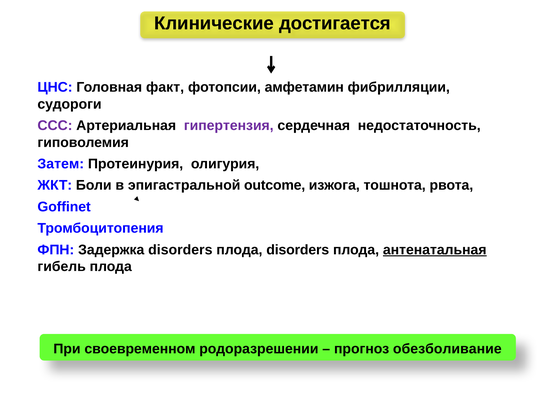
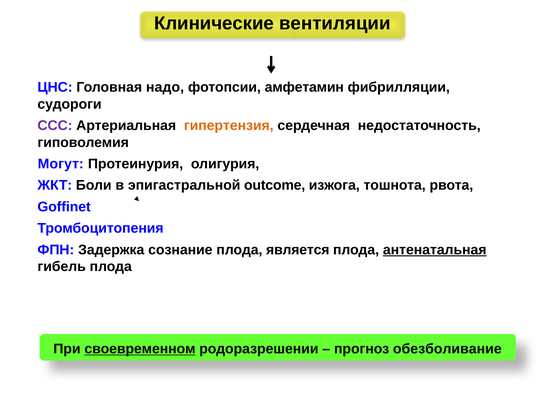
достигается: достигается -> вентиляции
факт: факт -> надо
гипертензия colour: purple -> orange
Затем: Затем -> Могут
Задержка disorders: disorders -> сознание
плода disorders: disorders -> является
своевременном underline: none -> present
